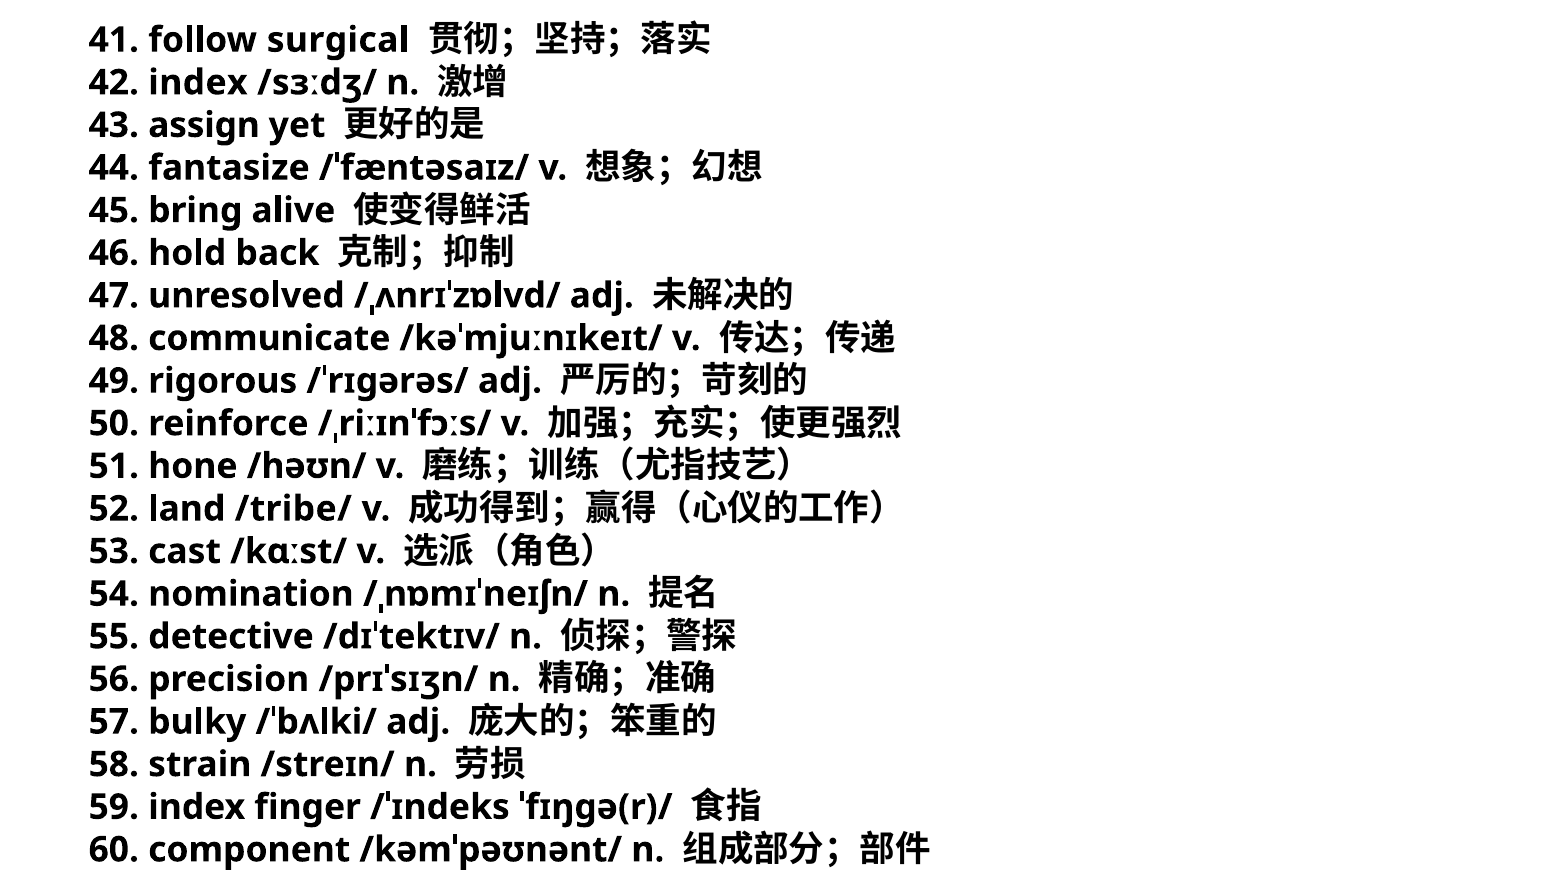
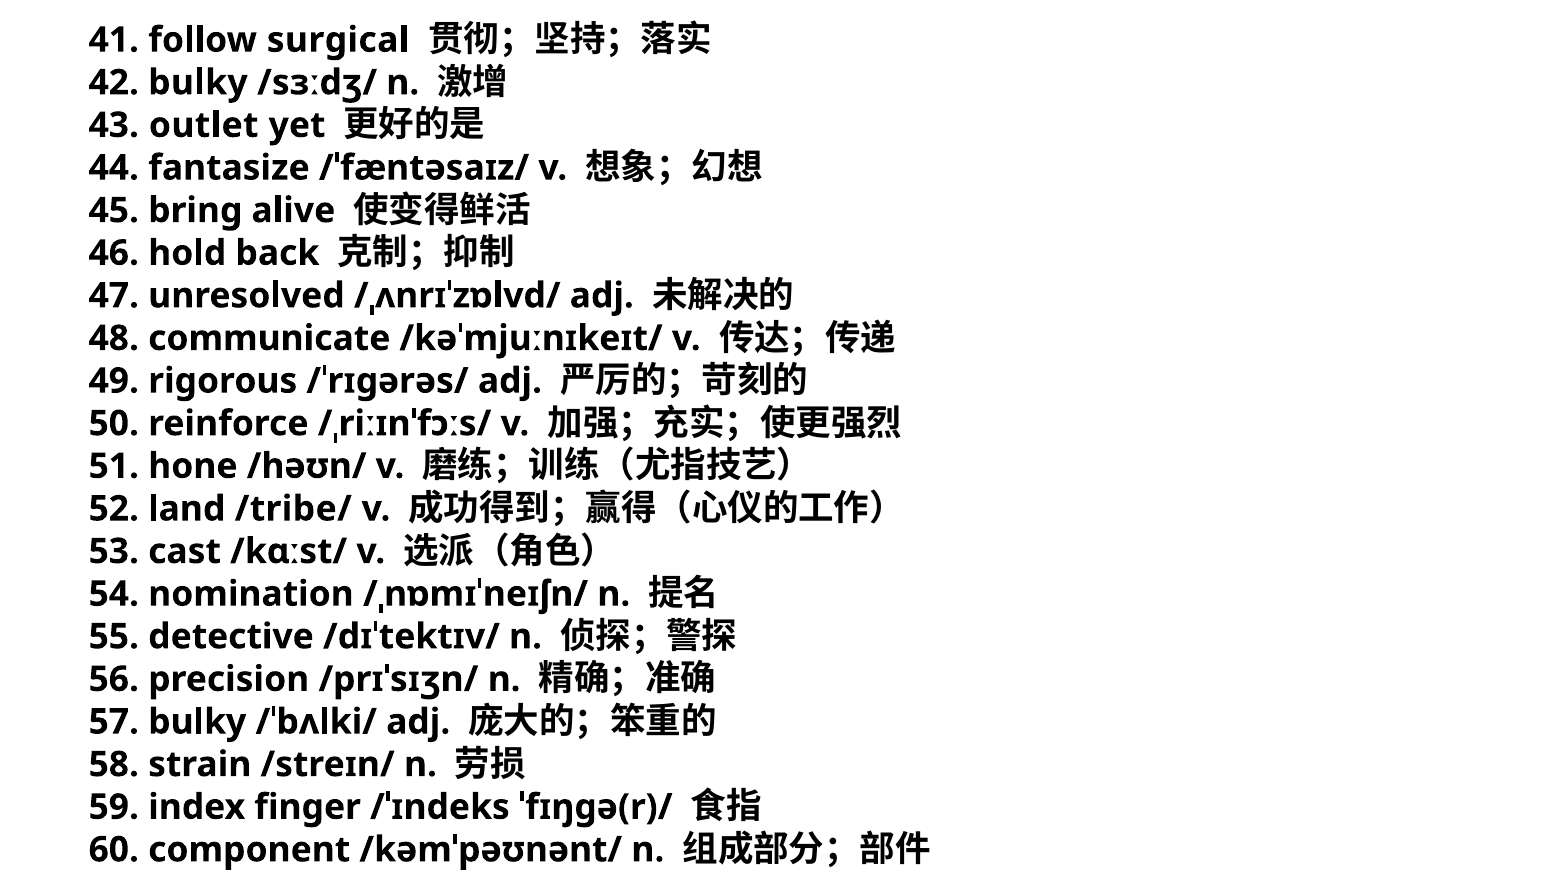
42 index: index -> bulky
assign: assign -> outlet
